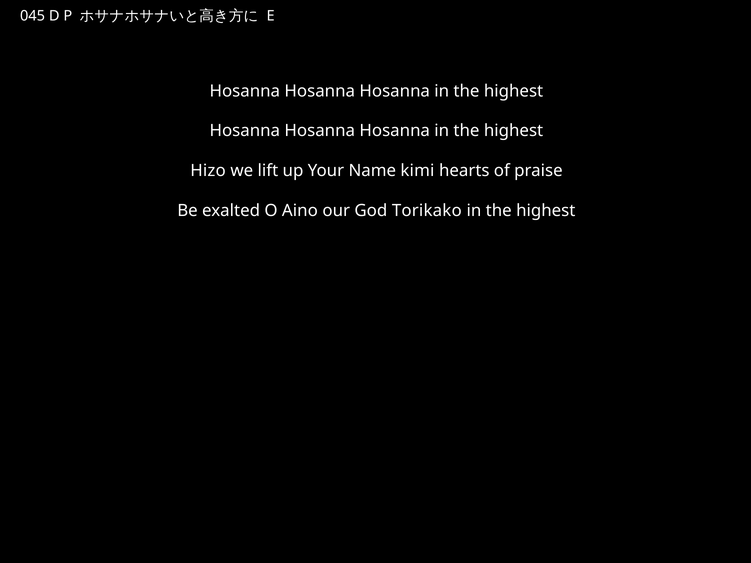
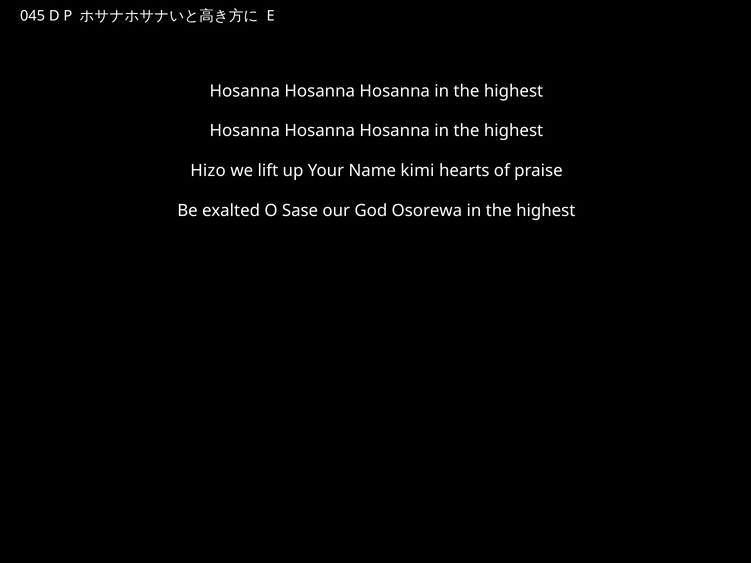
Aino: Aino -> Sase
Torikako: Torikako -> Osorewa
